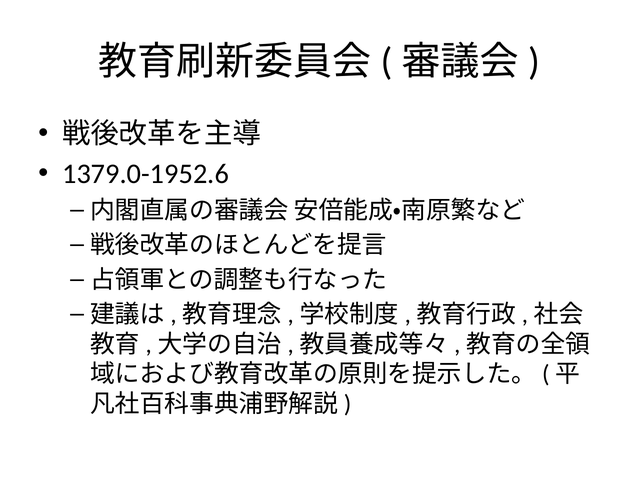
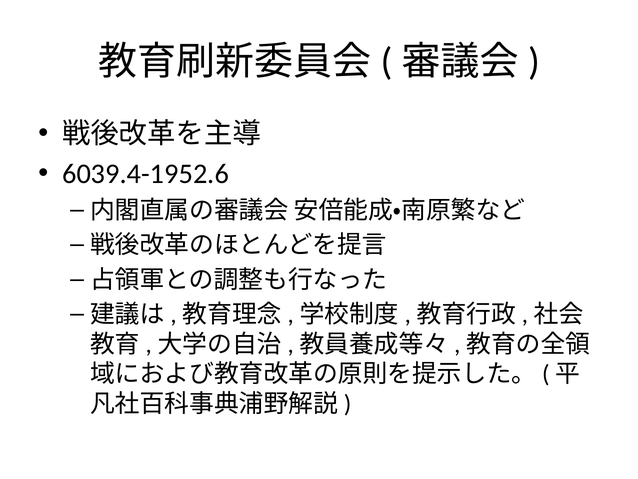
1379.0-1952.6: 1379.0-1952.6 -> 6039.4-1952.6
